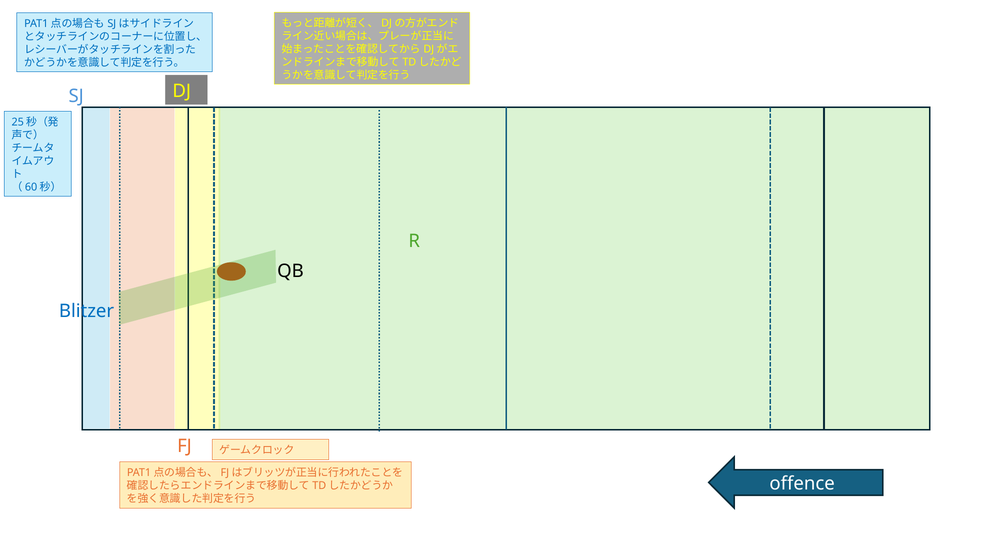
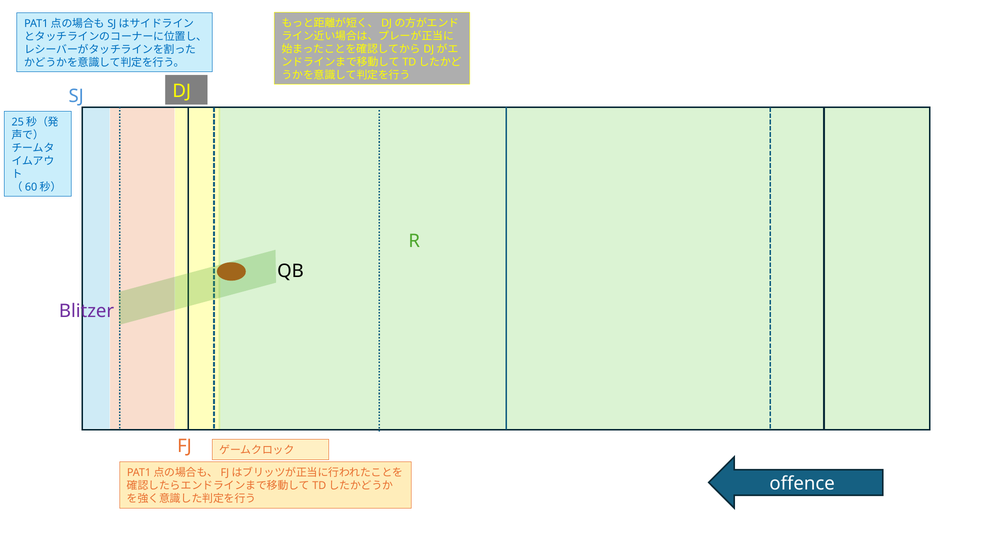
Blitzer colour: blue -> purple
